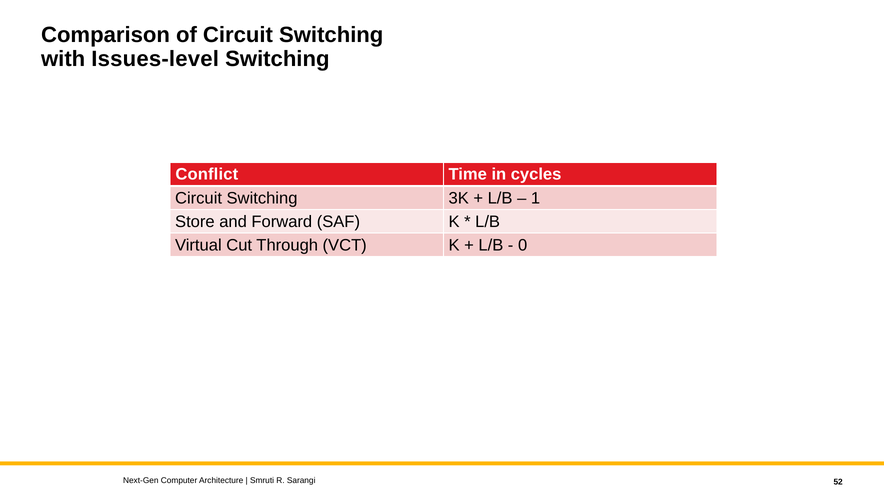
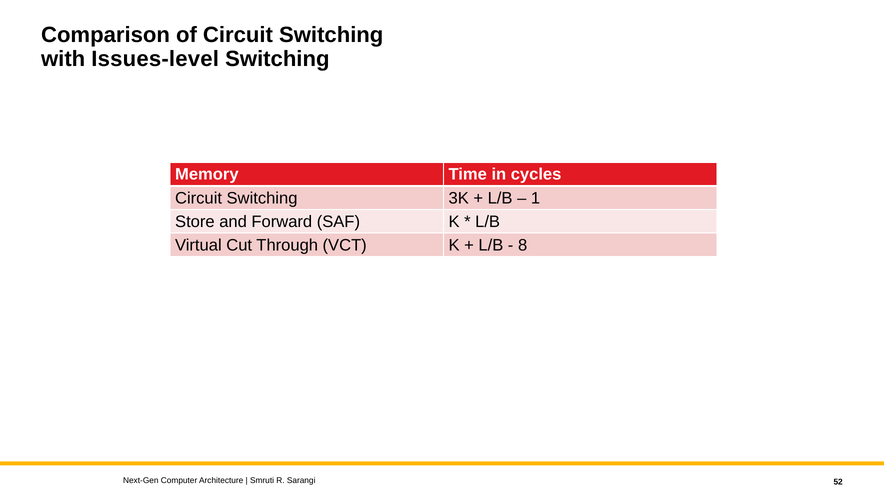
Conflict: Conflict -> Memory
0: 0 -> 8
